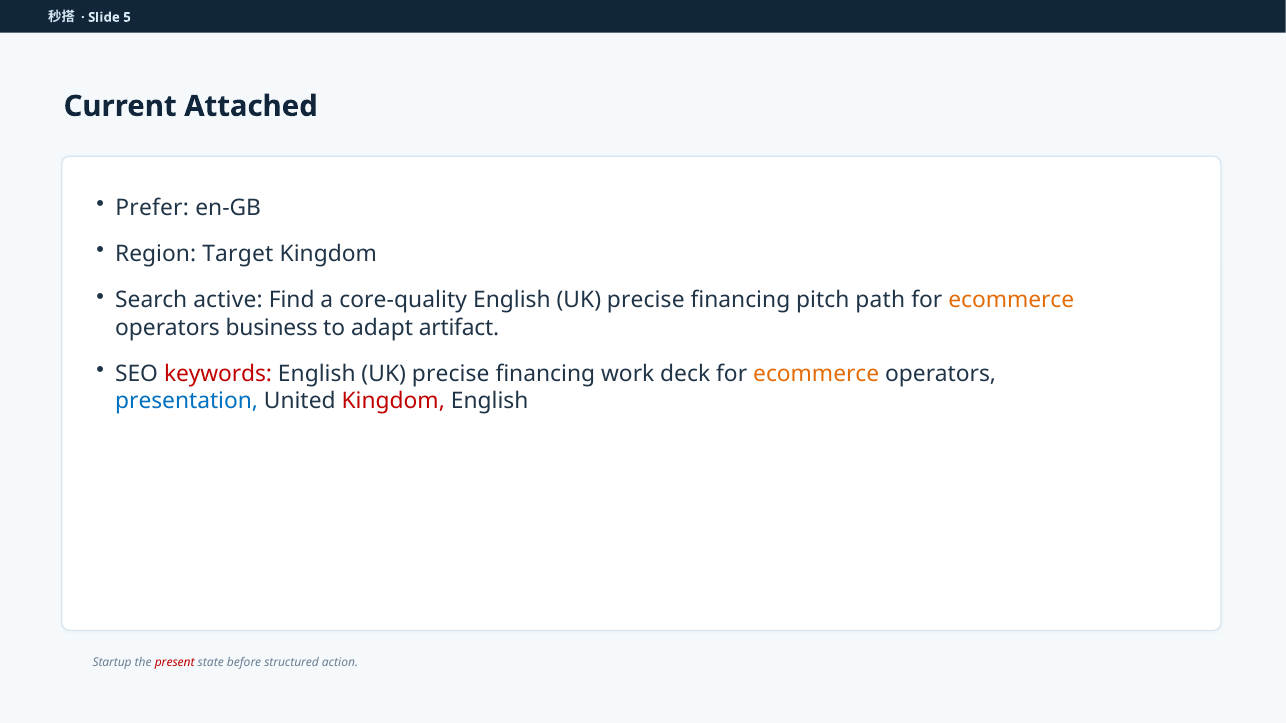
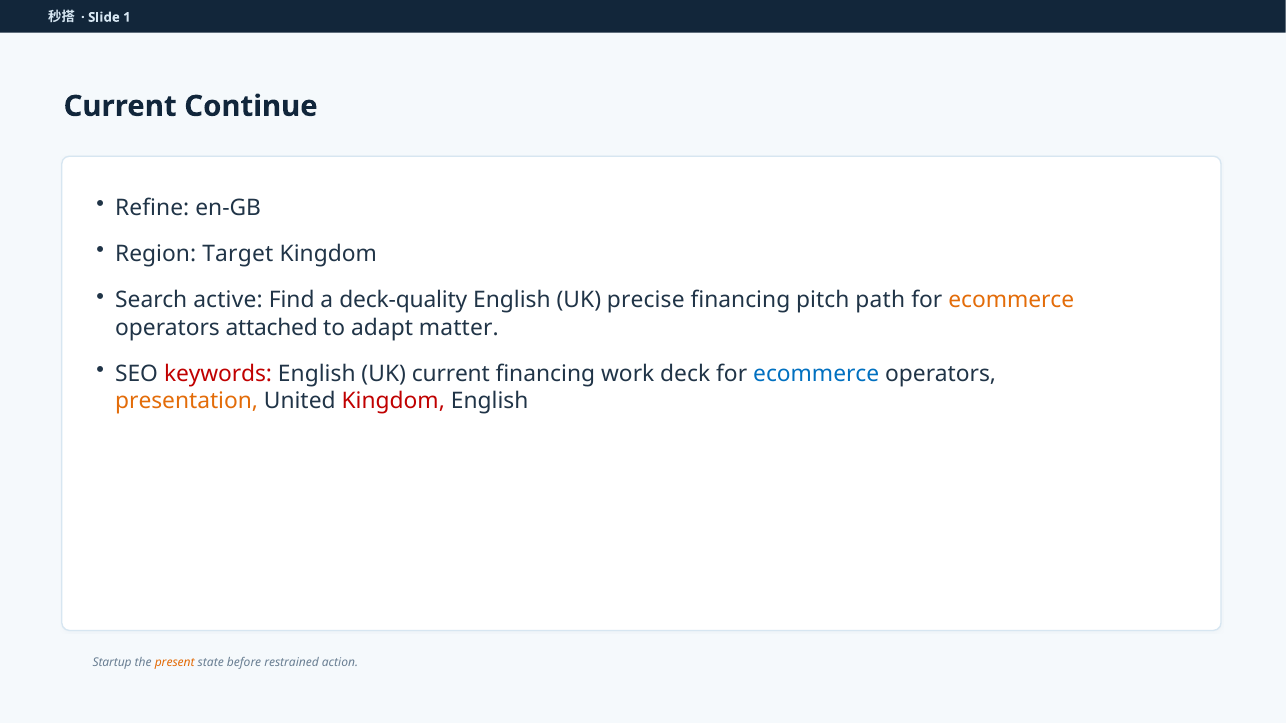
5: 5 -> 1
Attached: Attached -> Continue
Prefer: Prefer -> Refine
core-quality: core-quality -> deck-quality
business: business -> attached
artifact: artifact -> matter
precise at (451, 374): precise -> current
ecommerce at (816, 374) colour: orange -> blue
presentation colour: blue -> orange
present colour: red -> orange
structured: structured -> restrained
